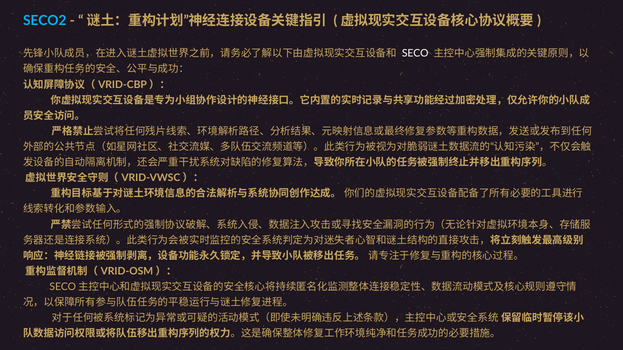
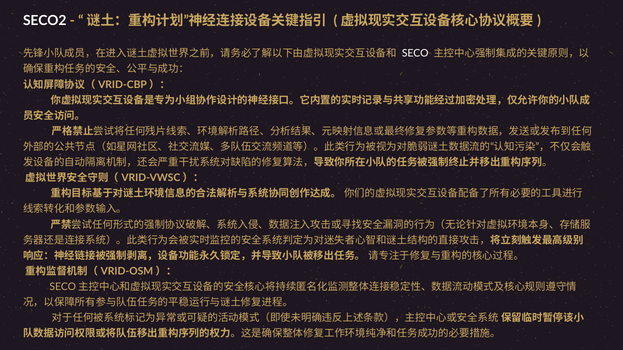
SECO2 colour: light blue -> white
